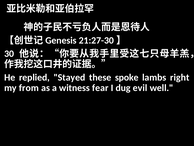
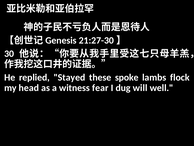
right: right -> flock
from: from -> head
evil: evil -> will
